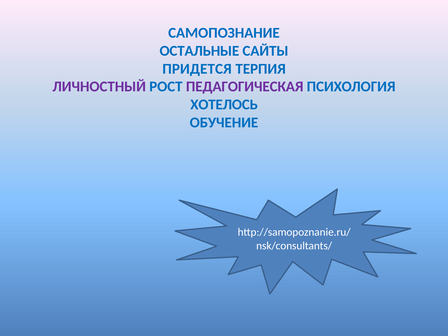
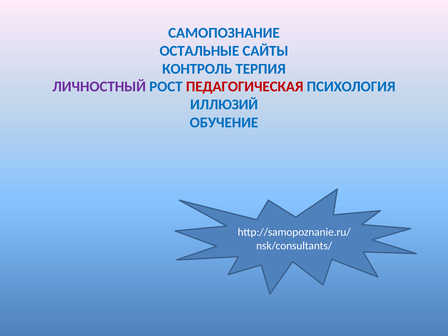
ПРИДЕТСЯ: ПРИДЕТСЯ -> КОНТРОЛЬ
ПЕДАГОГИЧЕСКАЯ colour: purple -> red
ХОТЕЛОСЬ: ХОТЕЛОСЬ -> ИЛЛЮЗИЙ
